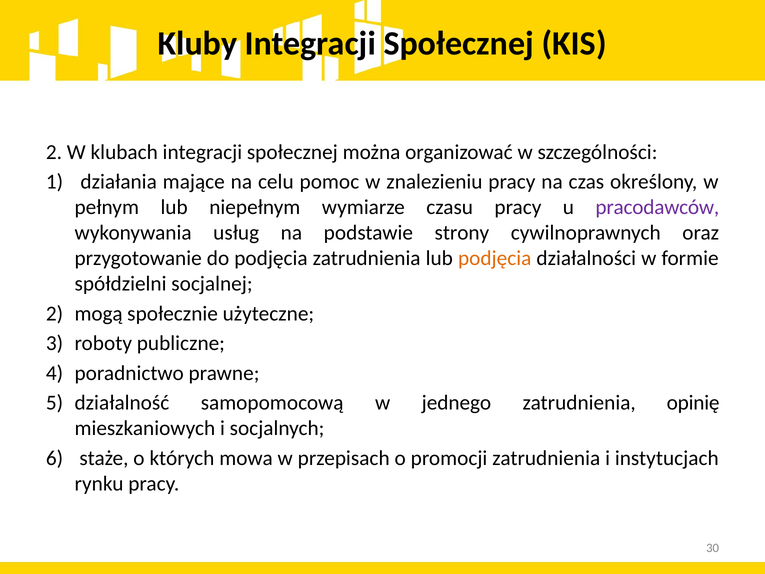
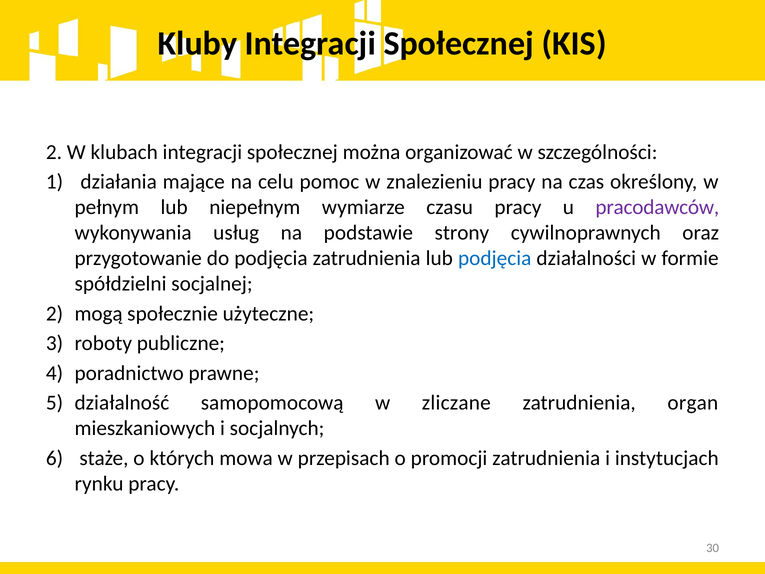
podjęcia at (495, 258) colour: orange -> blue
jednego: jednego -> zliczane
opinię: opinię -> organ
